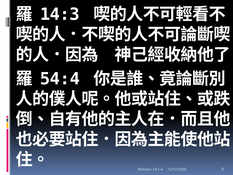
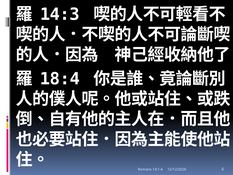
54:4: 54:4 -> 18:4
